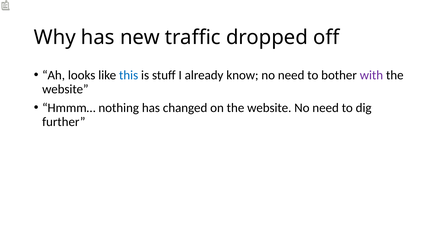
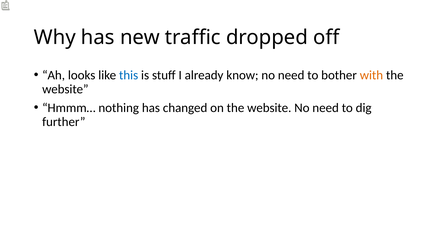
with colour: purple -> orange
